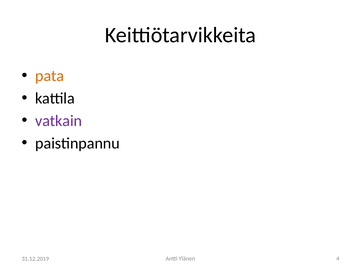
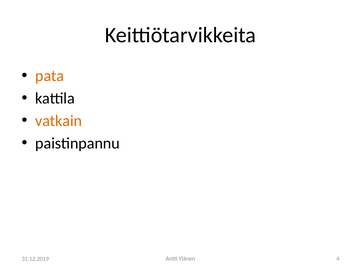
vatkain colour: purple -> orange
